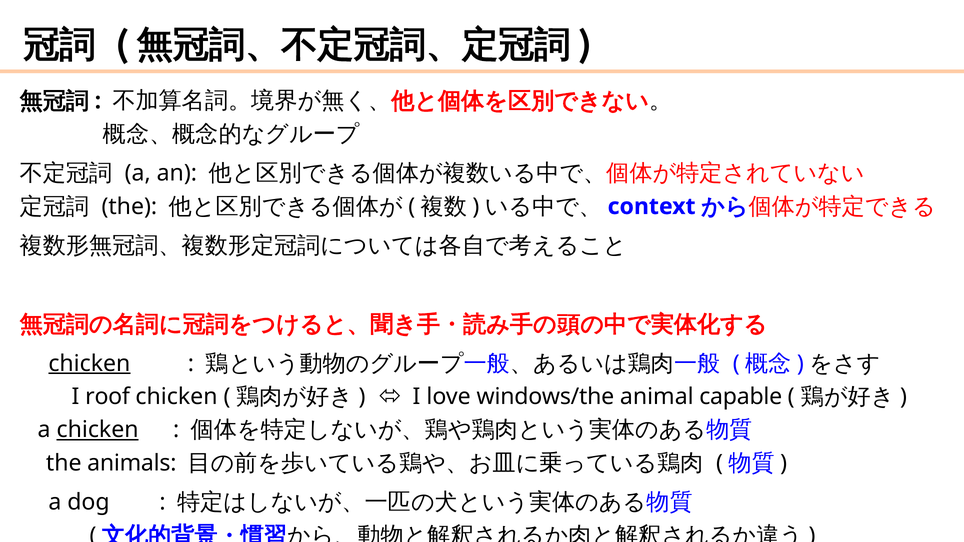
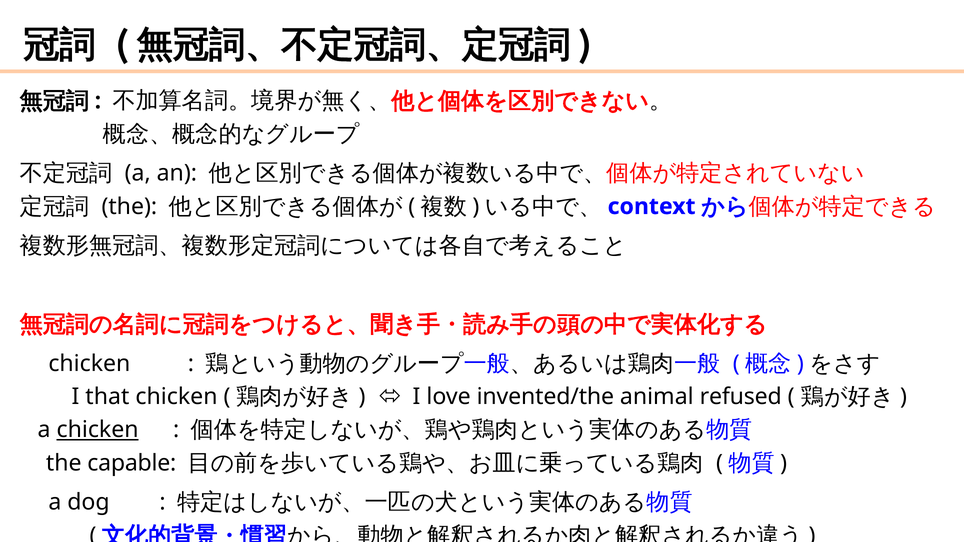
chicken at (89, 364) underline: present -> none
roof: roof -> that
windows/the: windows/the -> invented/the
capable: capable -> refused
animals: animals -> capable
